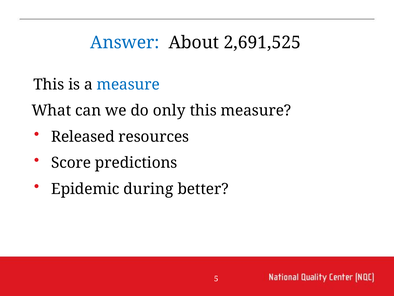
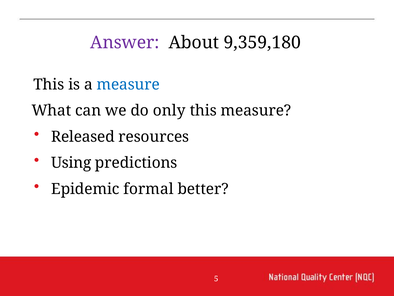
Answer colour: blue -> purple
2,691,525: 2,691,525 -> 9,359,180
Score: Score -> Using
during: during -> formal
